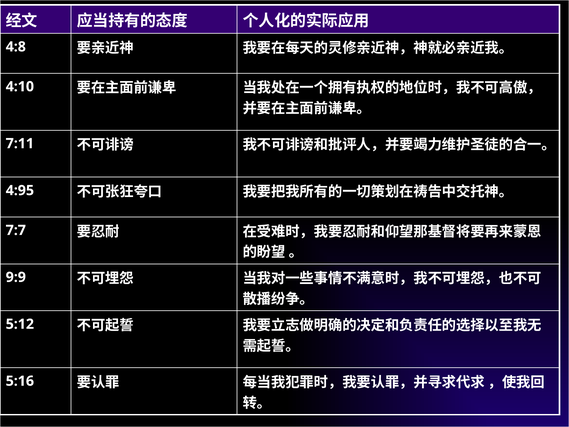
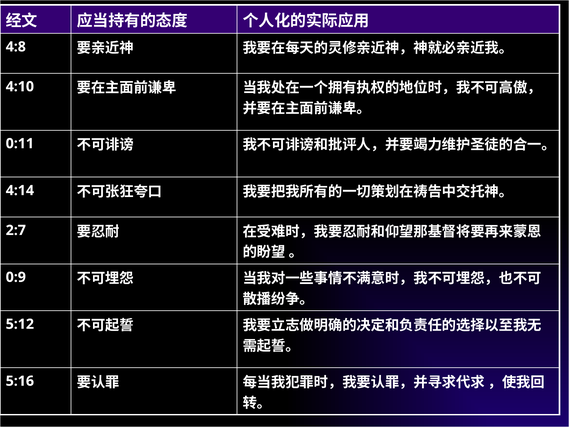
7:11: 7:11 -> 0:11
4:95: 4:95 -> 4:14
7:7: 7:7 -> 2:7
9:9: 9:9 -> 0:9
